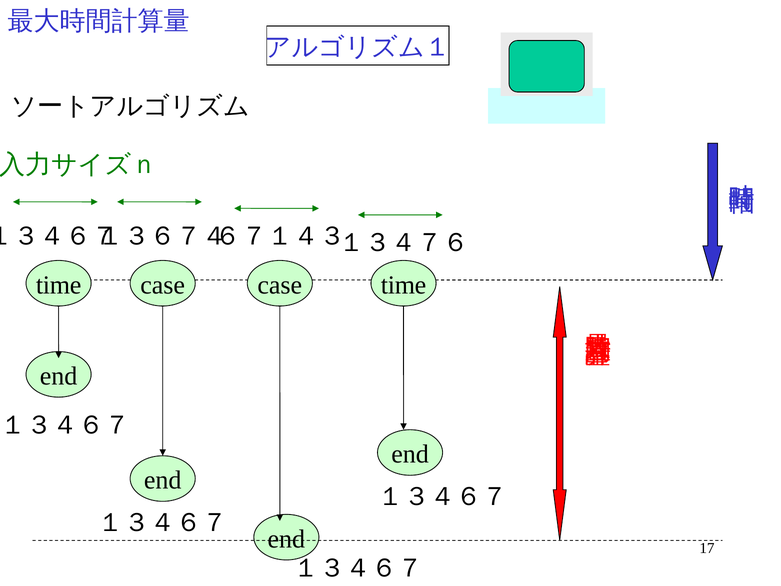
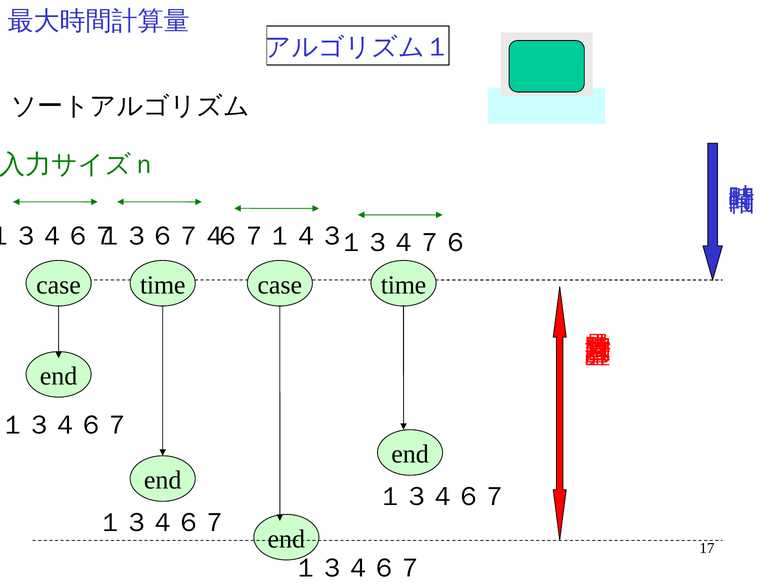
time at (59, 285): time -> case
case at (163, 285): case -> time
